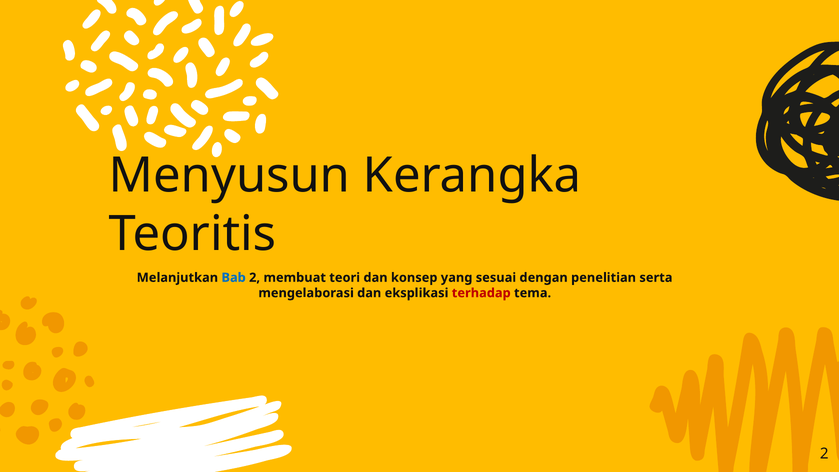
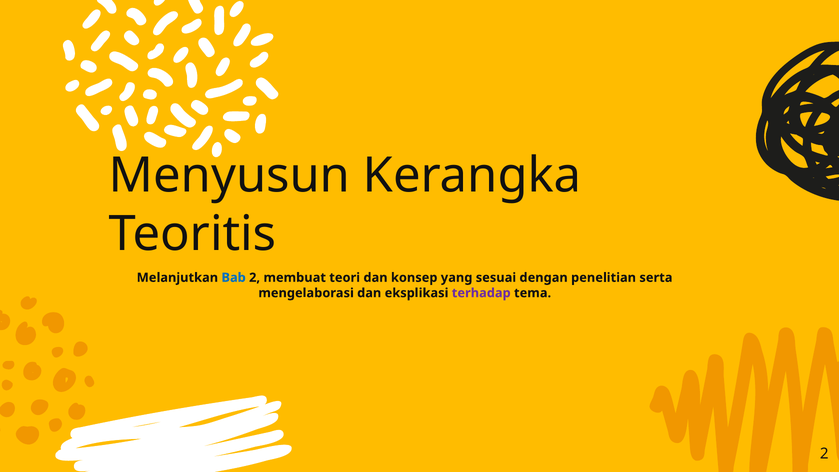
terhadap colour: red -> purple
